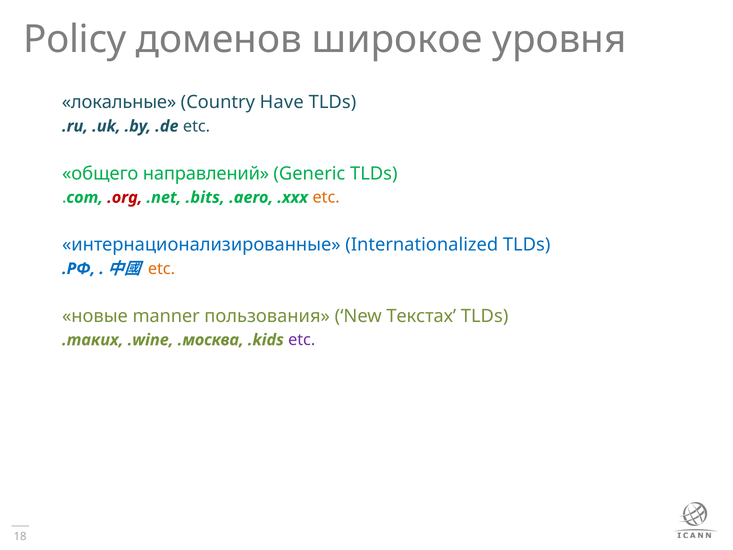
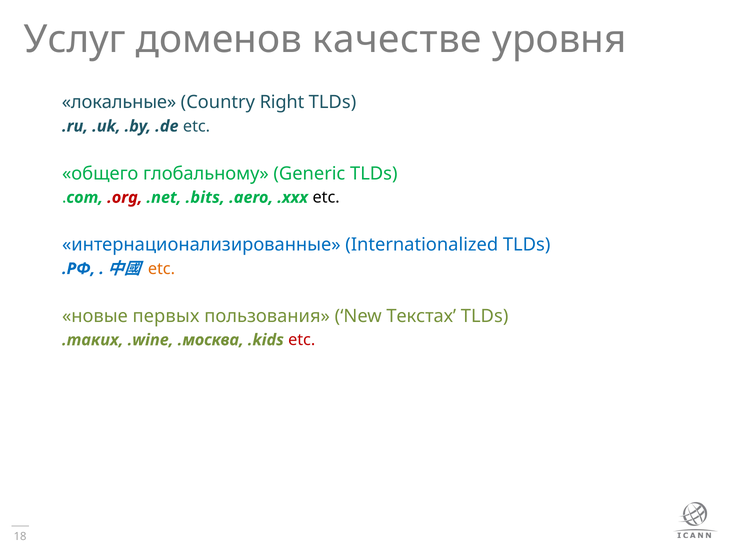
Policy: Policy -> Услуг
широкое: широкое -> качестве
Have: Have -> Right
направлений: направлений -> глобальному
etc at (326, 197) colour: orange -> black
manner: manner -> первых
etc at (302, 340) colour: purple -> red
